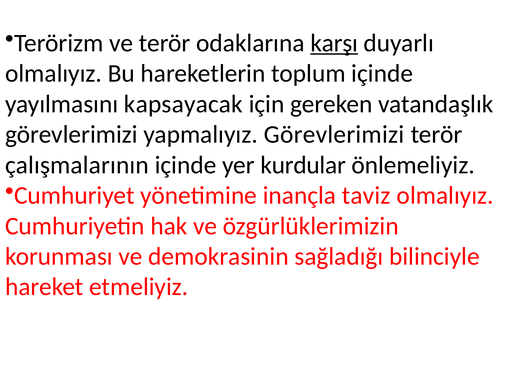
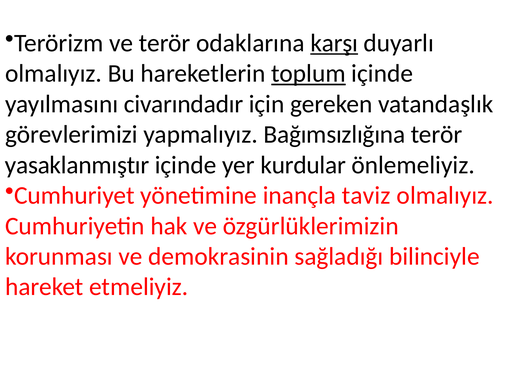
toplum underline: none -> present
kapsayacak: kapsayacak -> civarındadır
yapmalıyız Görevlerimizi: Görevlerimizi -> Bağımsızlığına
çalışmalarının: çalışmalarının -> yasaklanmıştır
